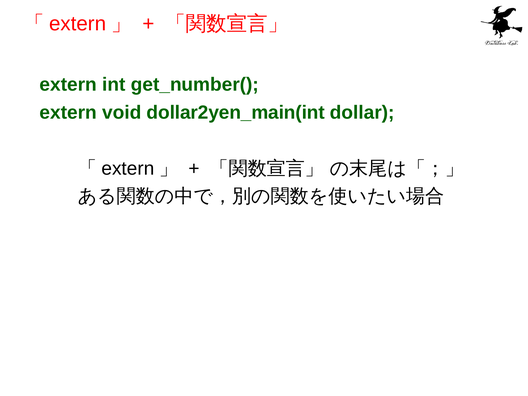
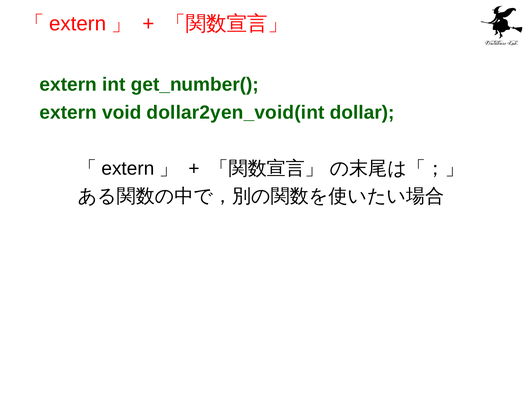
dollar2yen_main(int: dollar2yen_main(int -> dollar2yen_void(int
